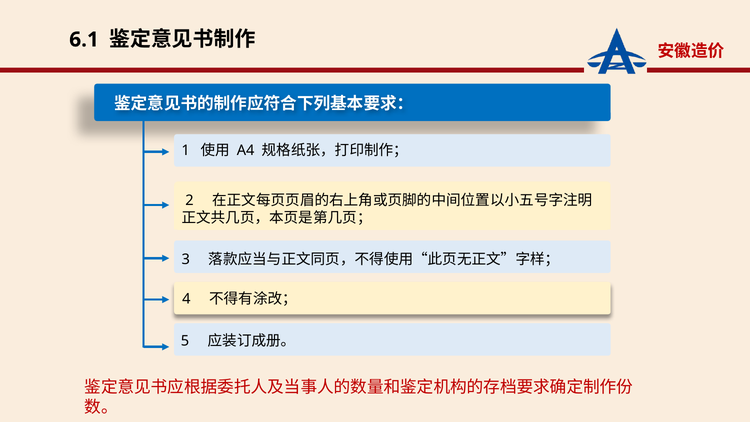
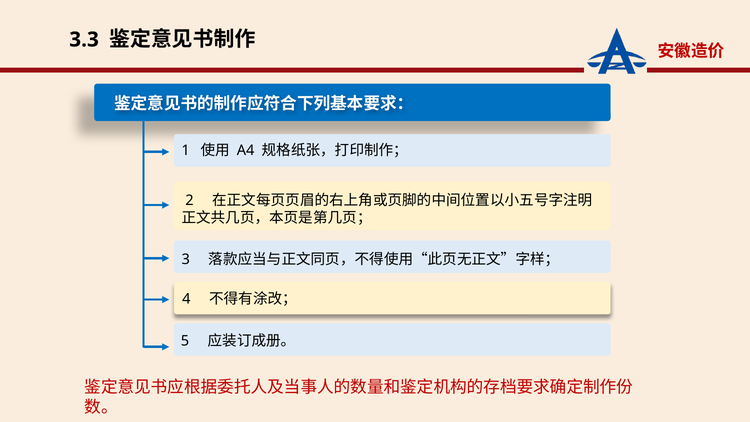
6.1: 6.1 -> 3.3
